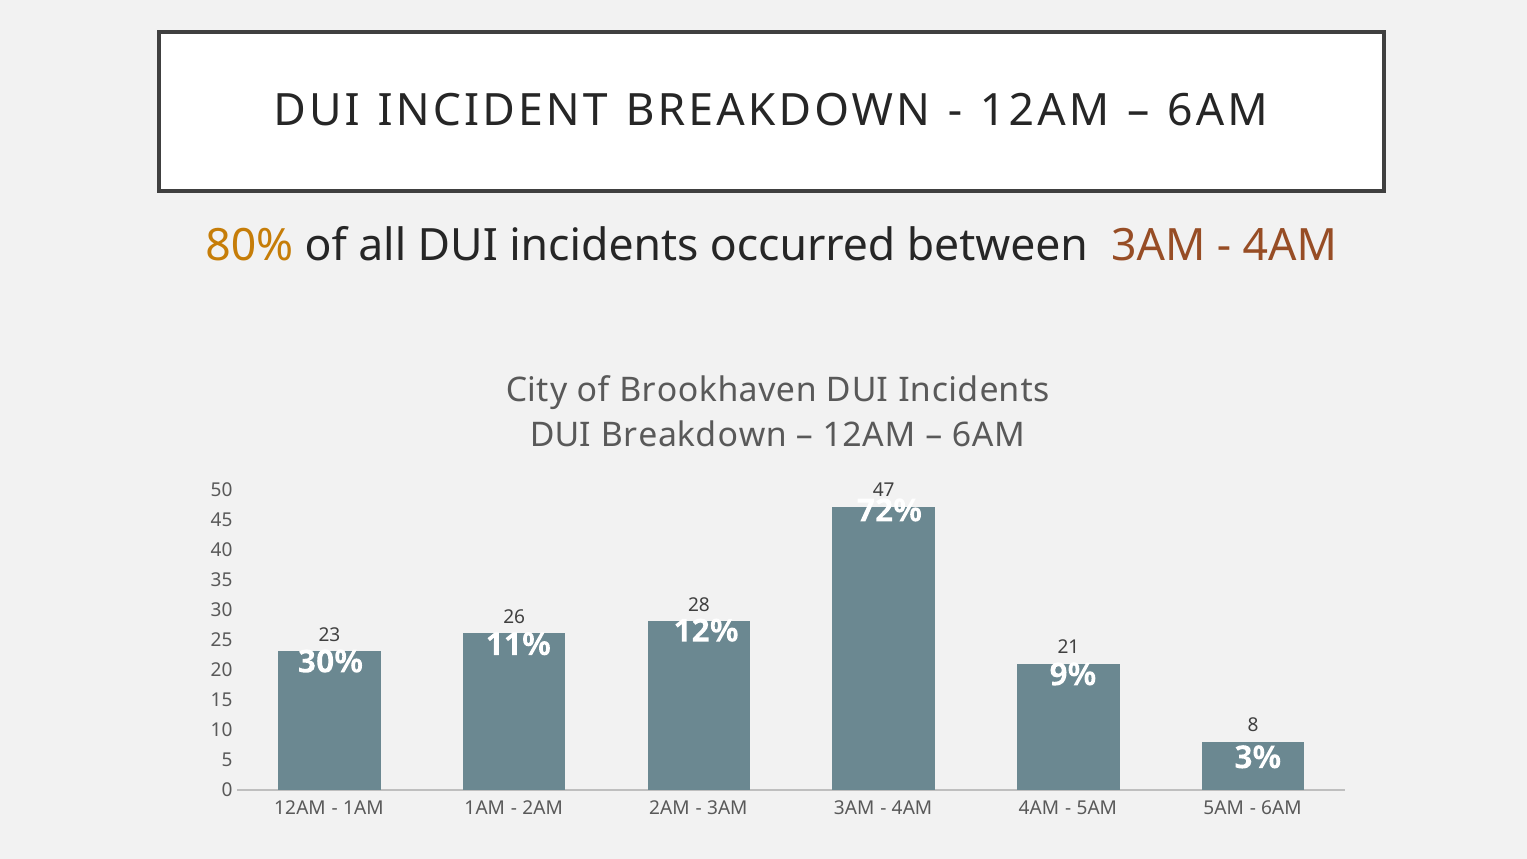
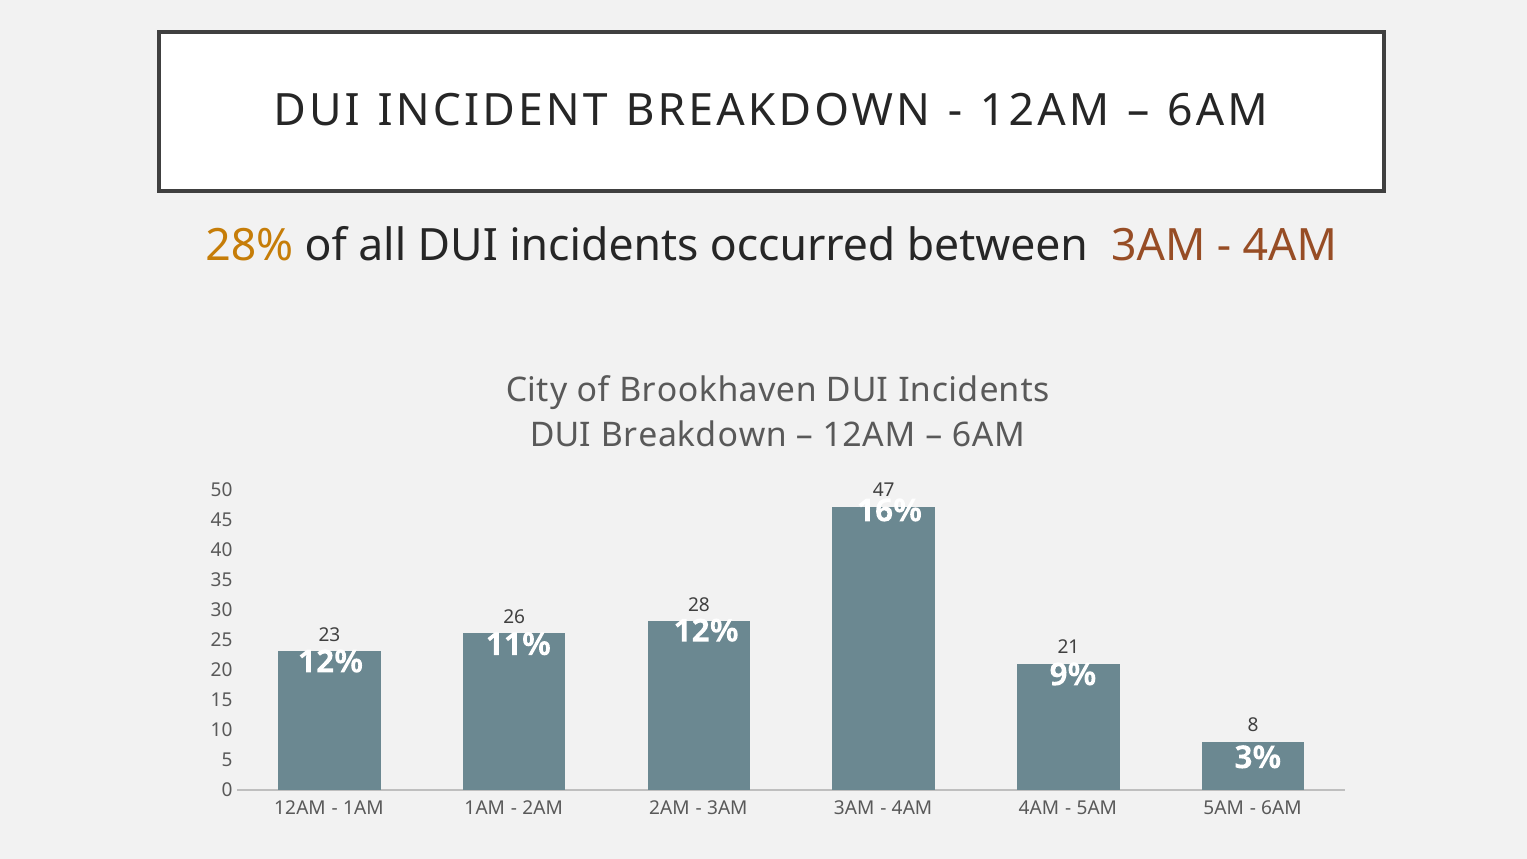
80%: 80% -> 28%
72%: 72% -> 16%
30% at (330, 662): 30% -> 12%
